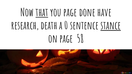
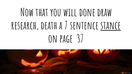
that underline: present -> none
you page: page -> will
have: have -> draw
0: 0 -> 7
58: 58 -> 37
